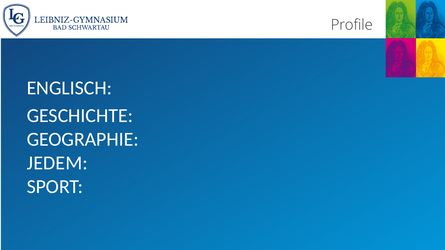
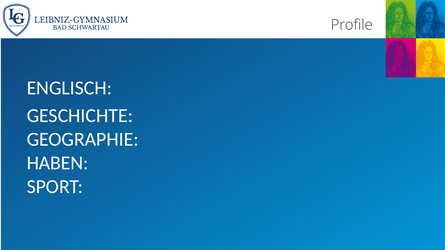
JEDEM: JEDEM -> HABEN
